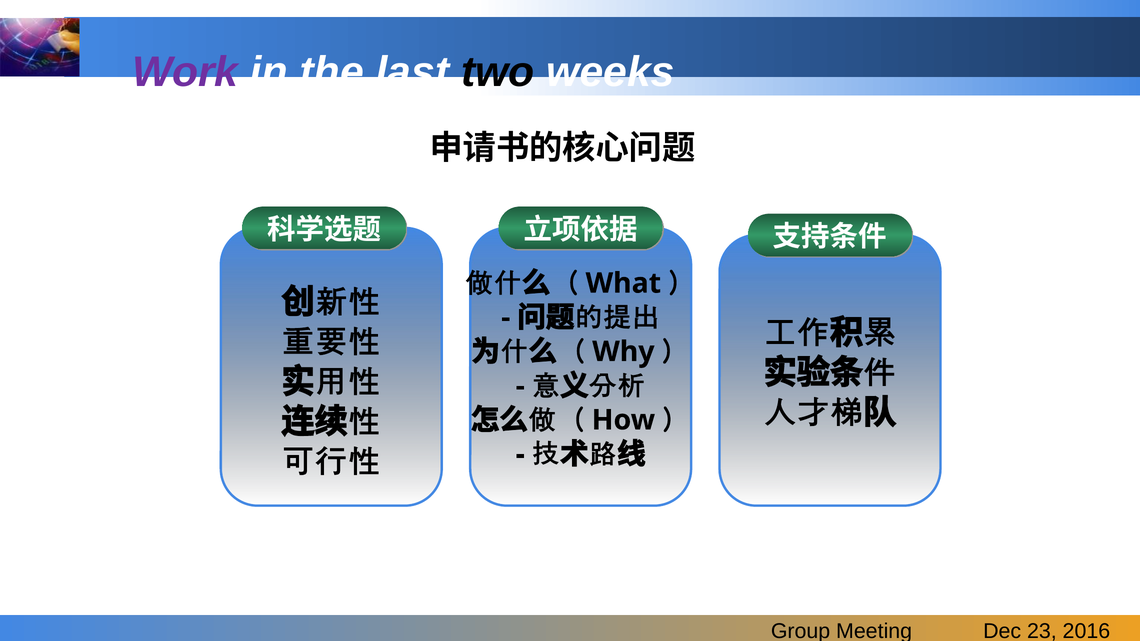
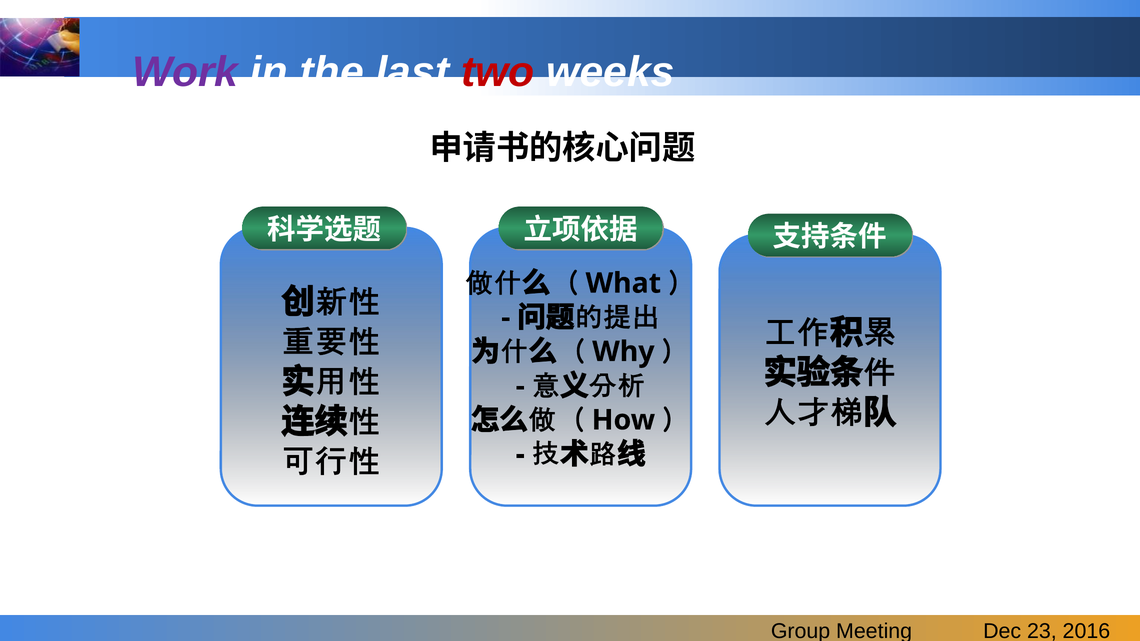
two colour: black -> red
